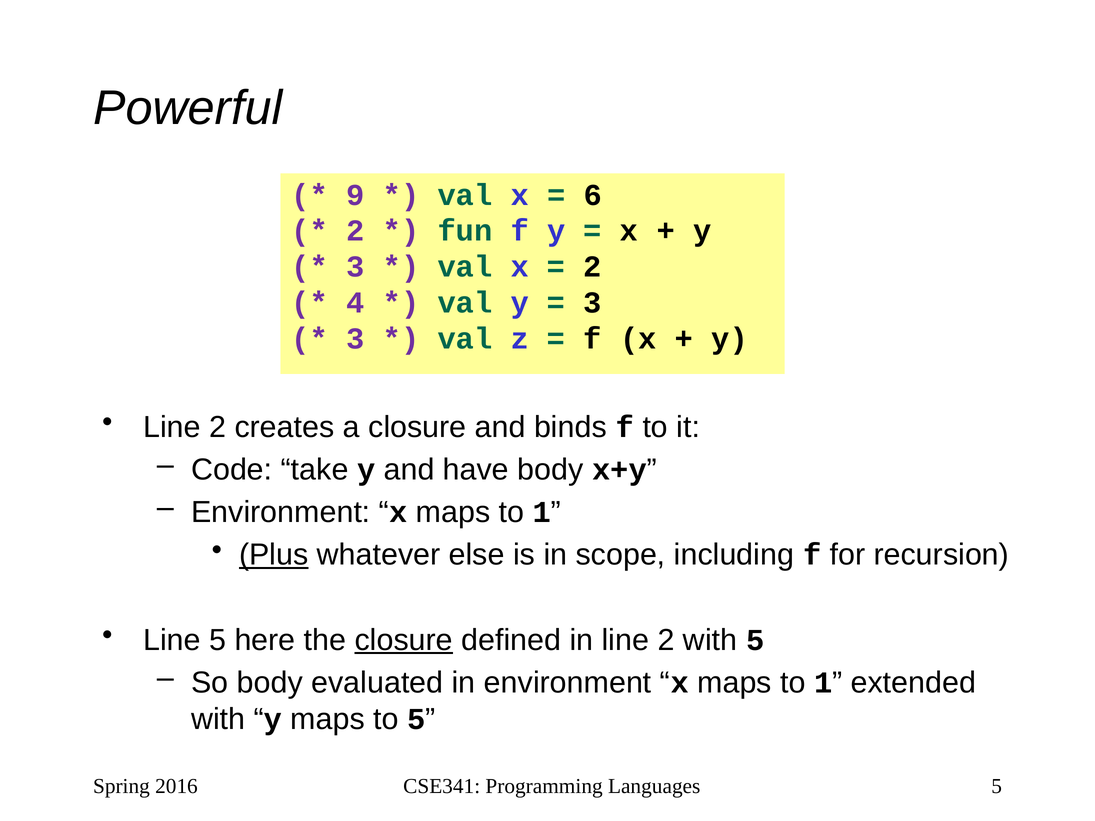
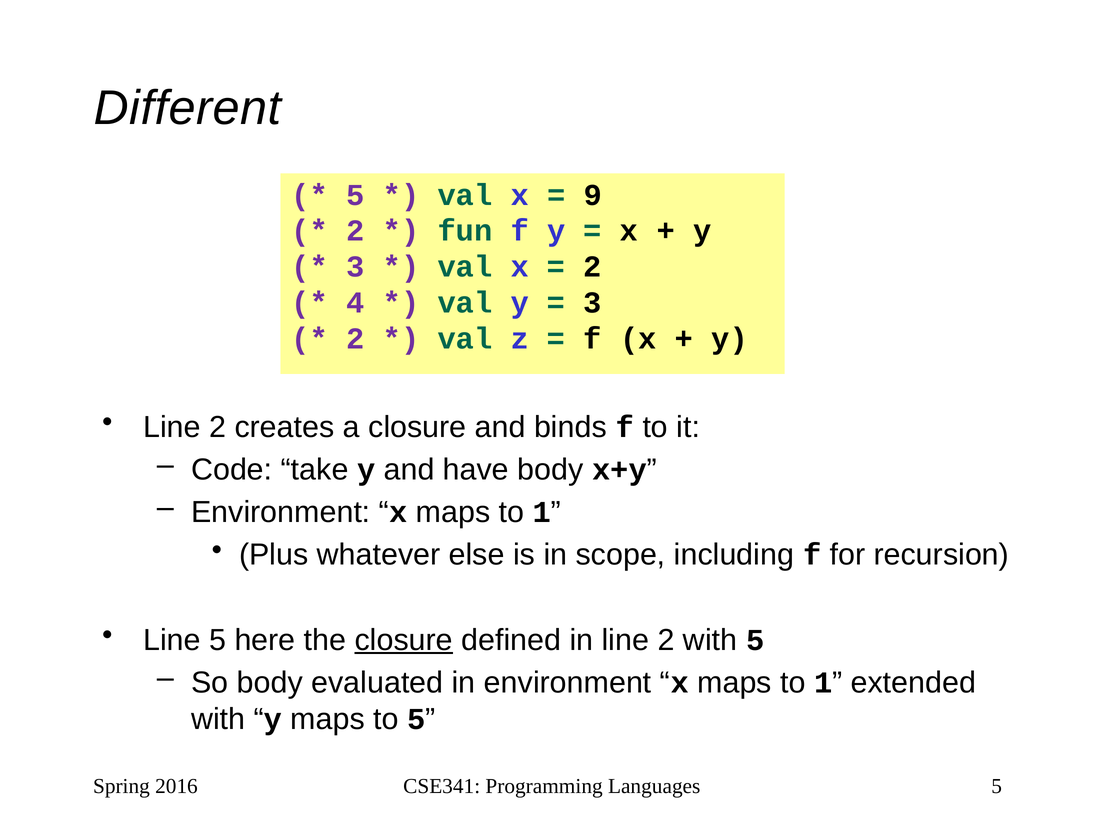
Powerful: Powerful -> Different
9 at (355, 195): 9 -> 5
6: 6 -> 9
3 at (355, 339): 3 -> 2
Plus underline: present -> none
